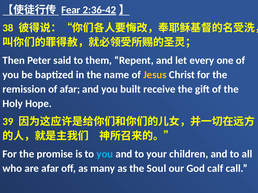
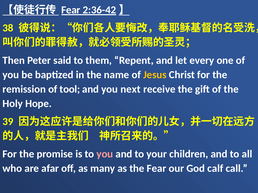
of afar: afar -> tool
built: built -> next
you at (105, 154) colour: light blue -> pink
the Soul: Soul -> Fear
